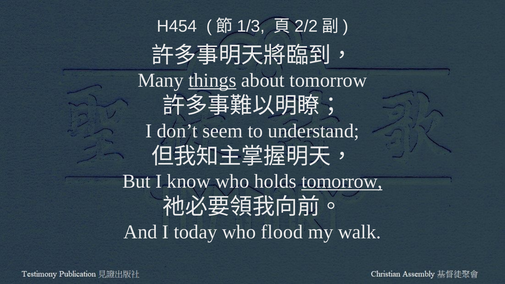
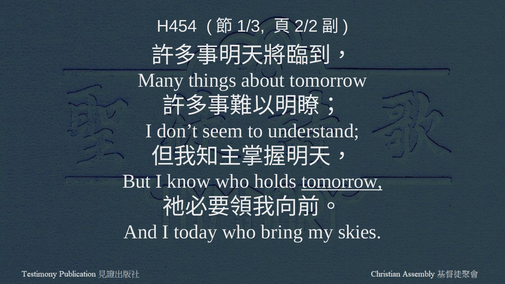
things underline: present -> none
flood: flood -> bring
walk: walk -> skies
